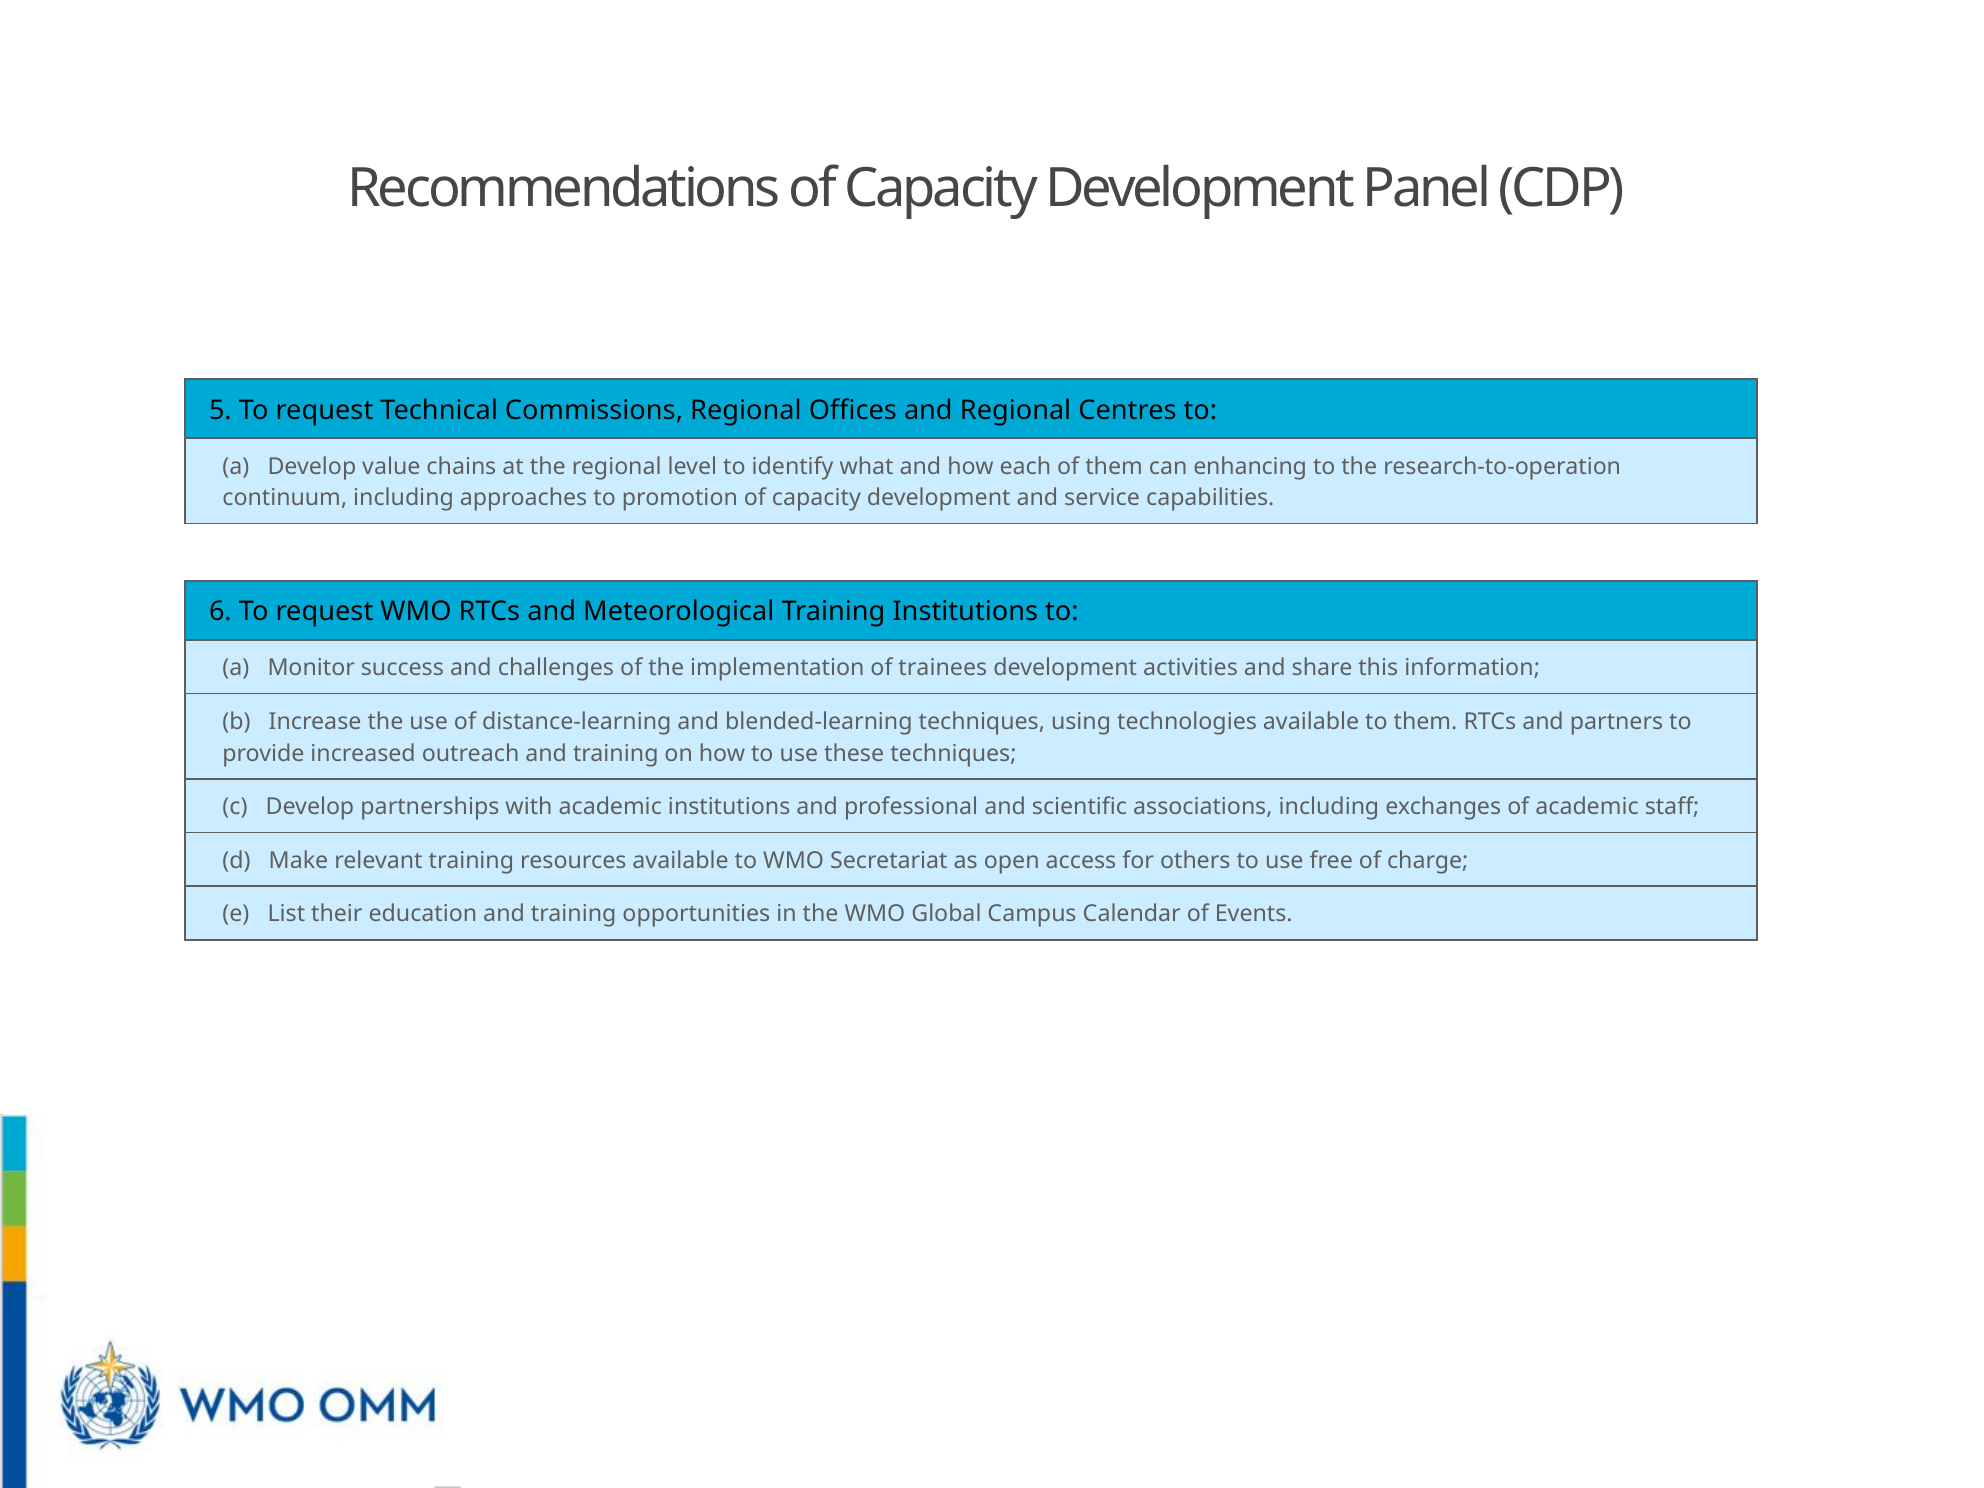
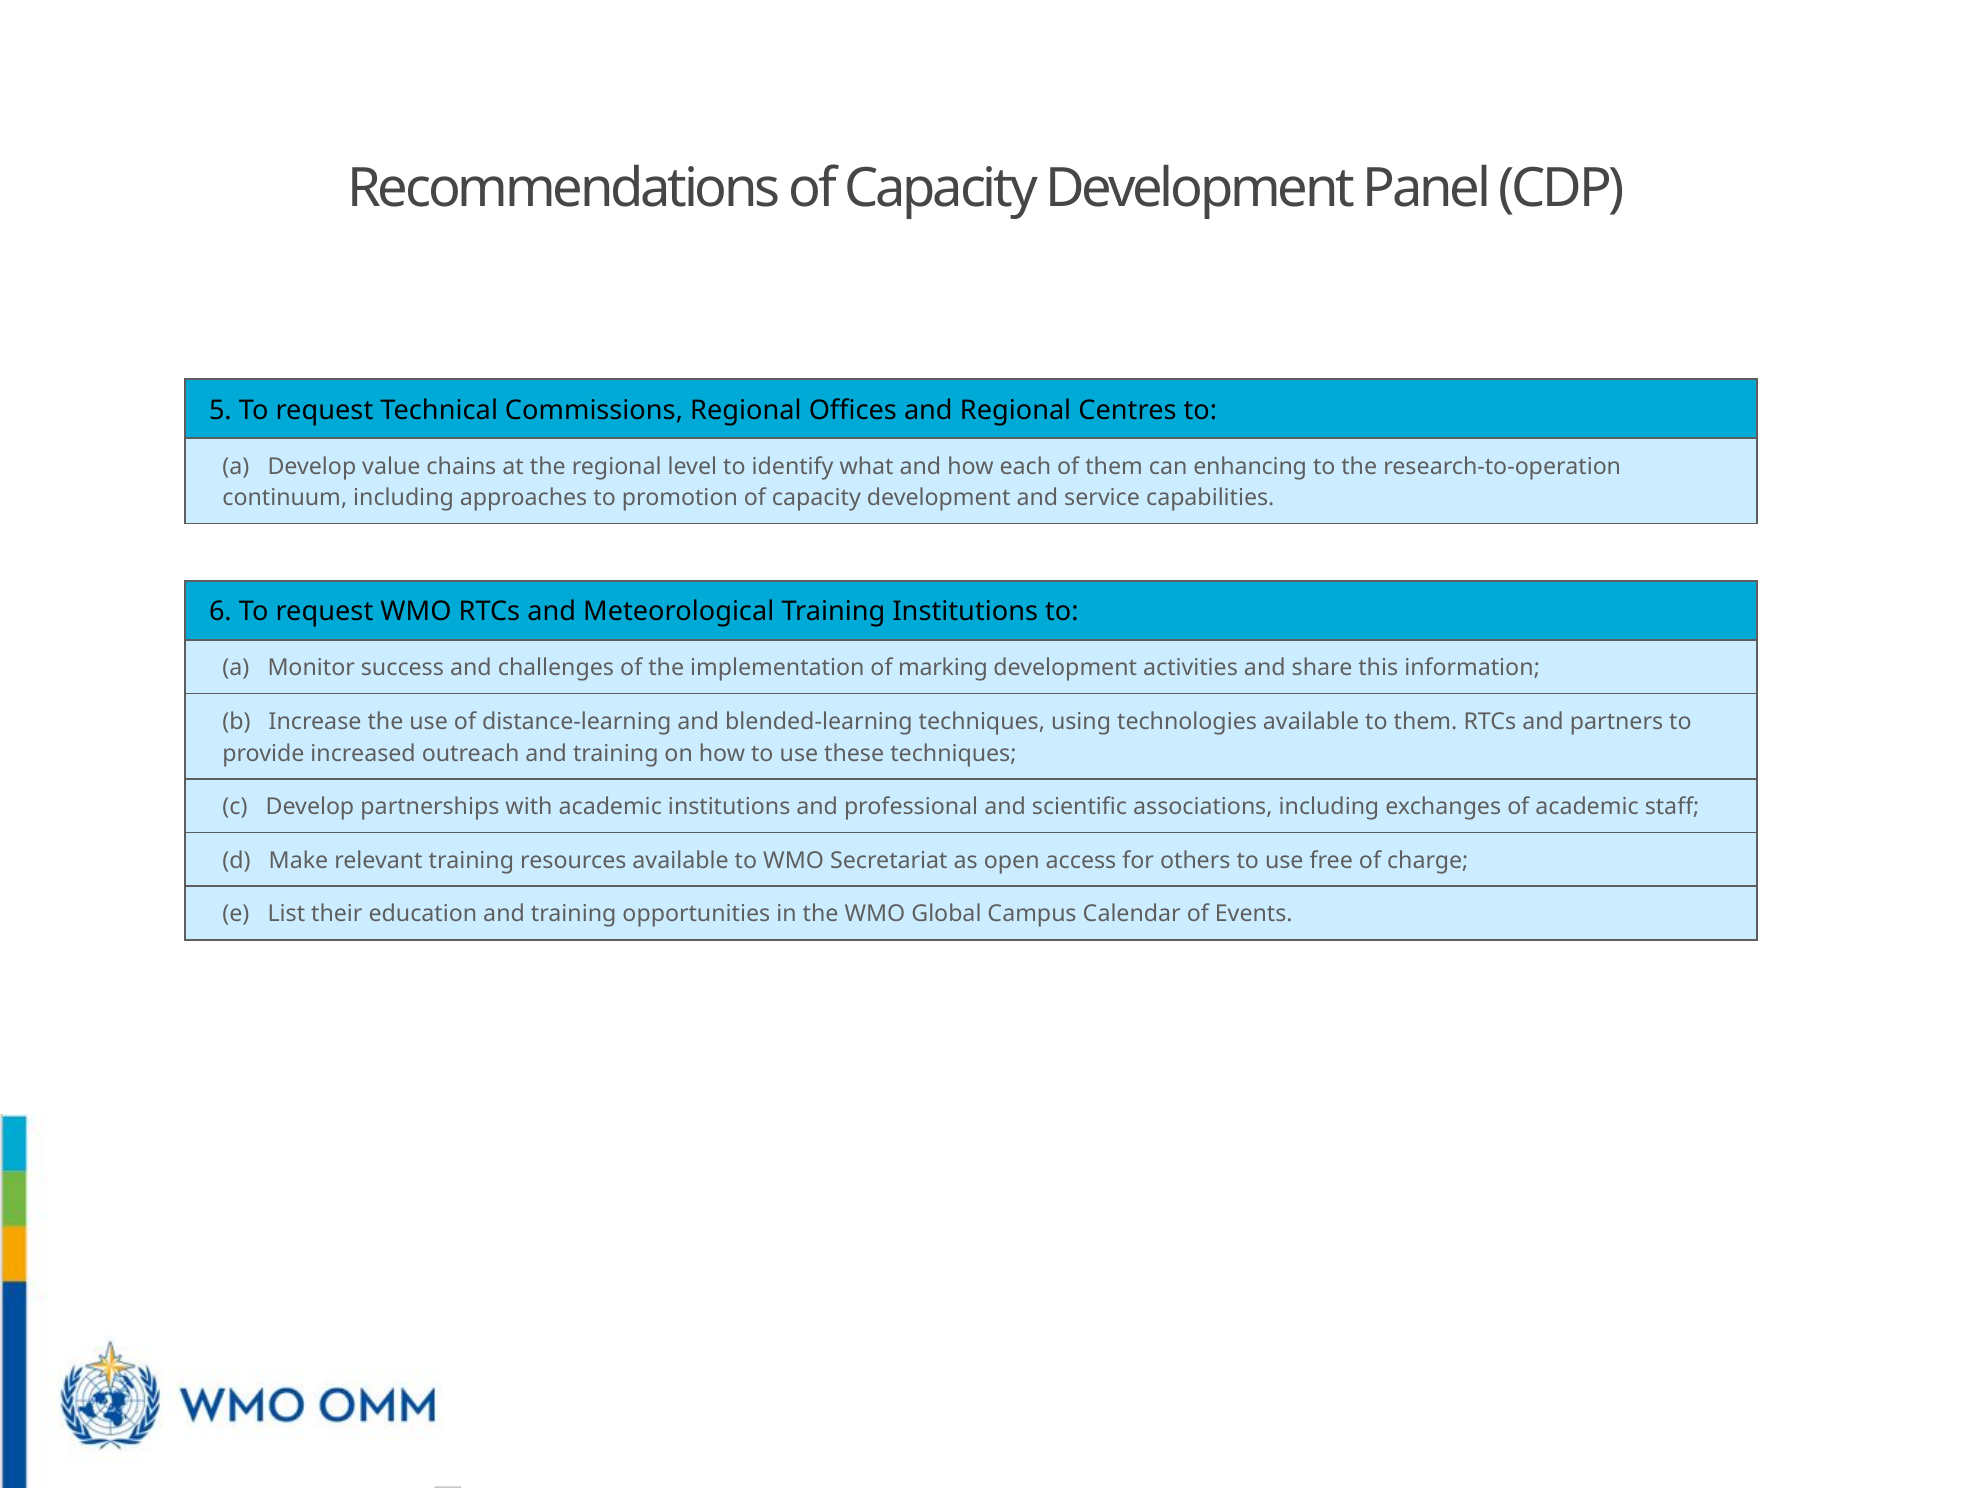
trainees: trainees -> marking
